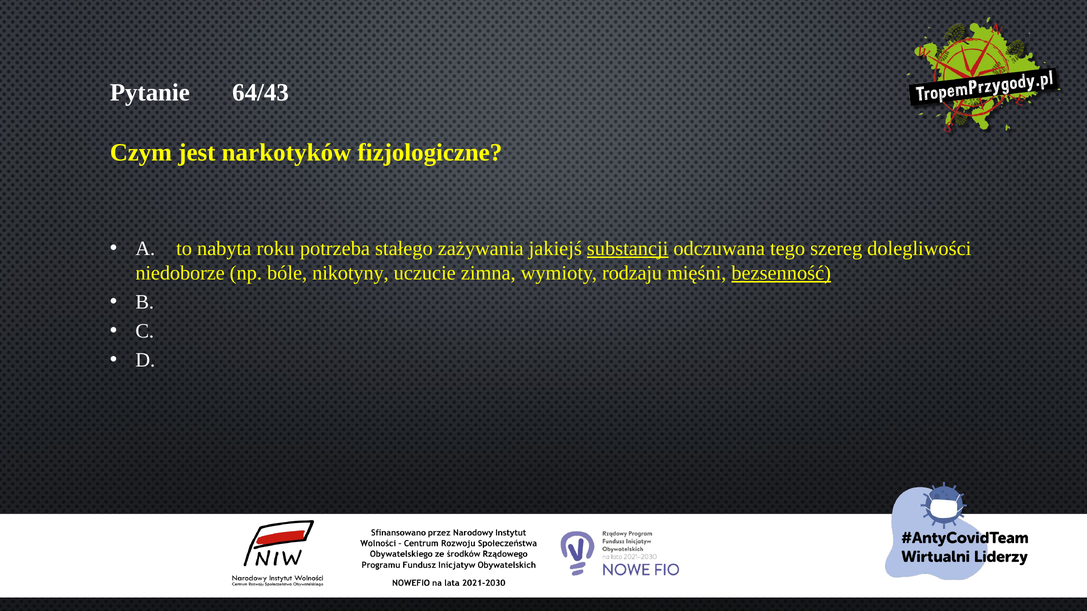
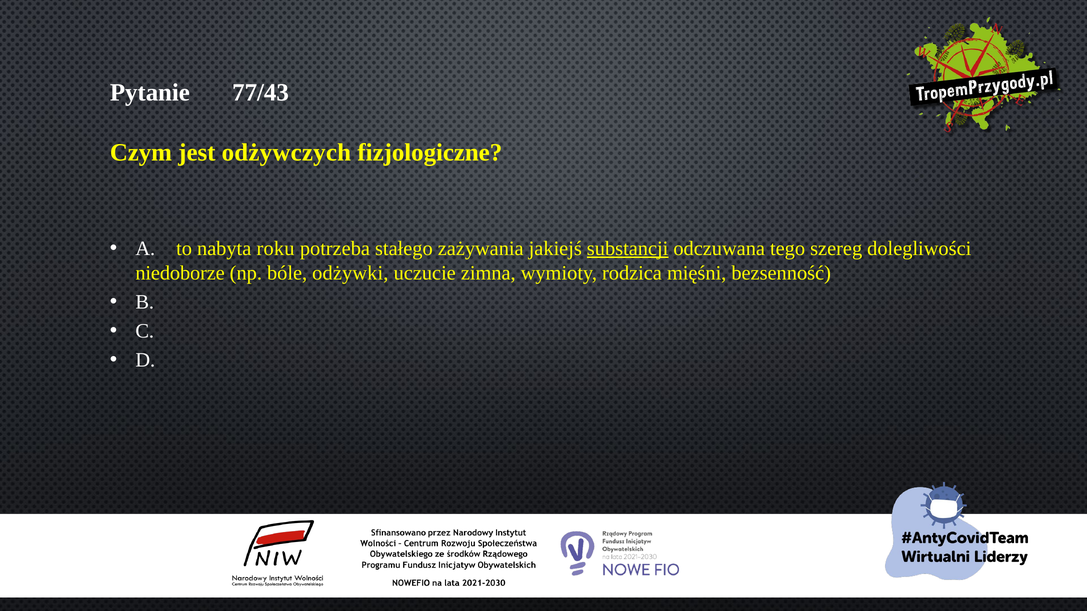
64/43: 64/43 -> 77/43
narkotyków: narkotyków -> odżywczych
nikotyny: nikotyny -> odżywki
rodzaju: rodzaju -> rodzica
bezsenność underline: present -> none
